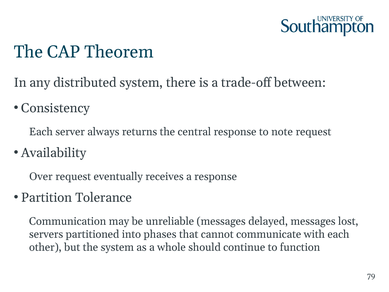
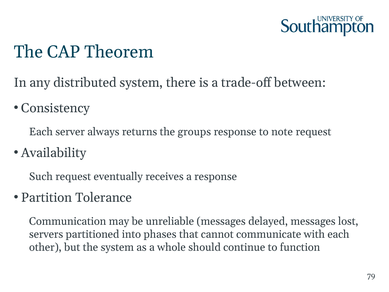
central: central -> groups
Over: Over -> Such
